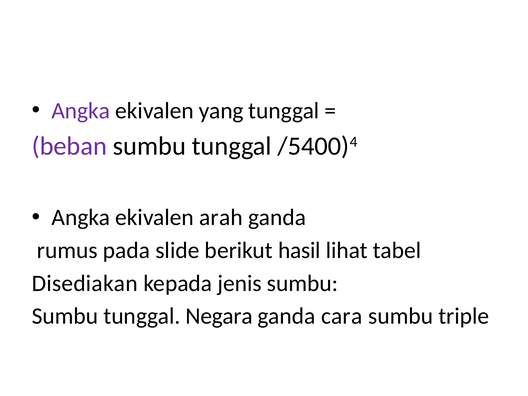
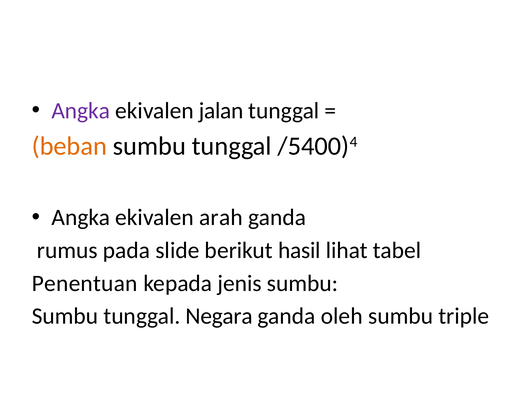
yang: yang -> jalan
beban colour: purple -> orange
Disediakan: Disediakan -> Penentuan
cara: cara -> oleh
